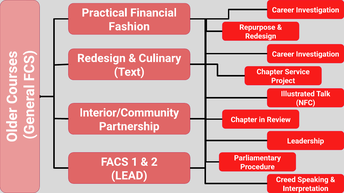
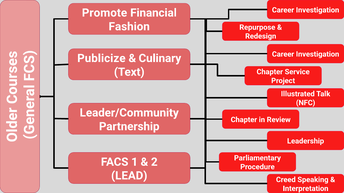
Practical: Practical -> Promote
Redesign at (101, 58): Redesign -> Publicize
Interior/Community: Interior/Community -> Leader/Community
